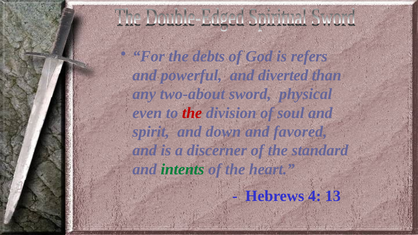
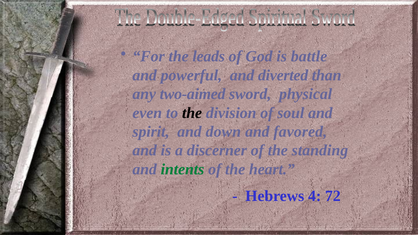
debts: debts -> leads
refers: refers -> battle
two-about: two-about -> two-aimed
the at (192, 113) colour: red -> black
standard: standard -> standing
13: 13 -> 72
